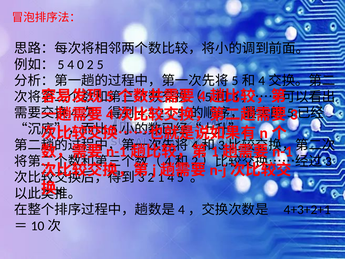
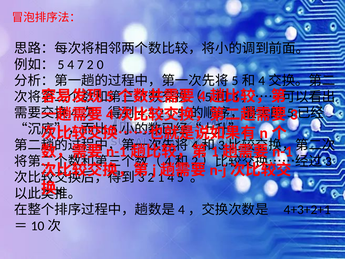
0: 0 -> 7
2 5: 5 -> 0
